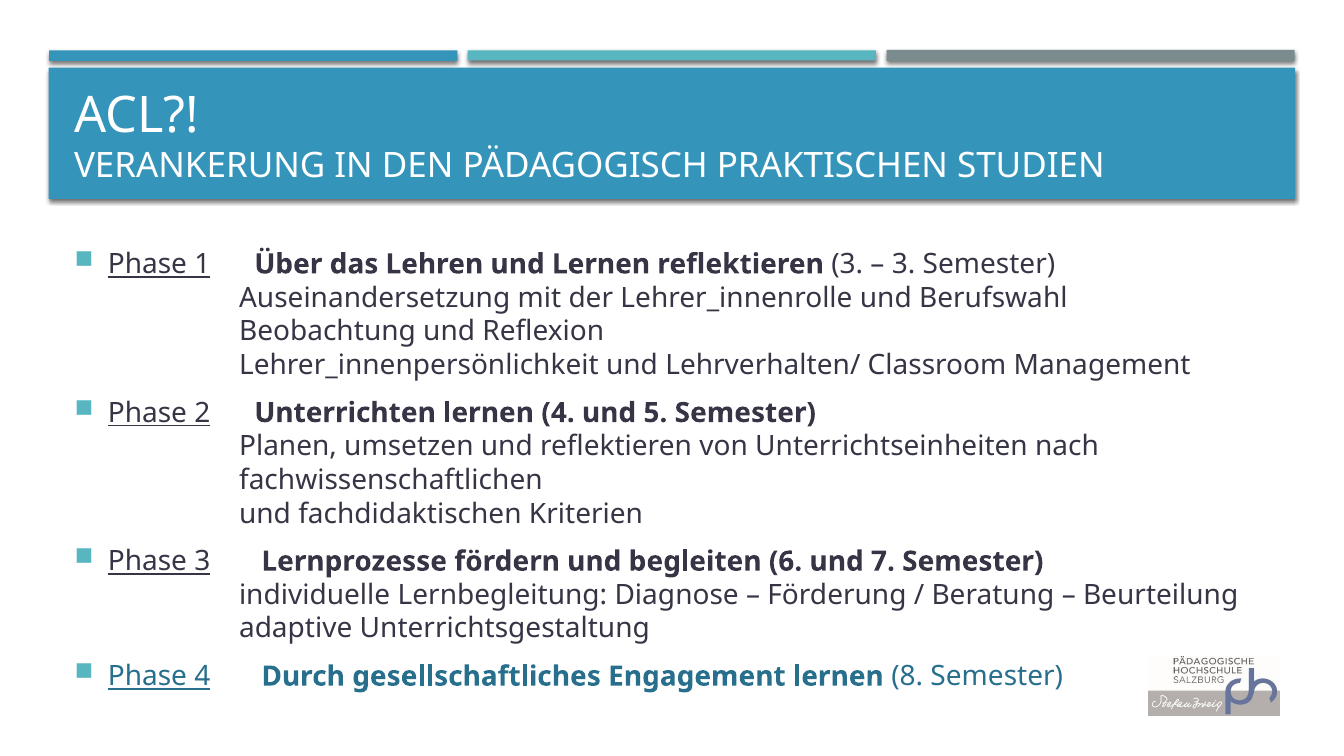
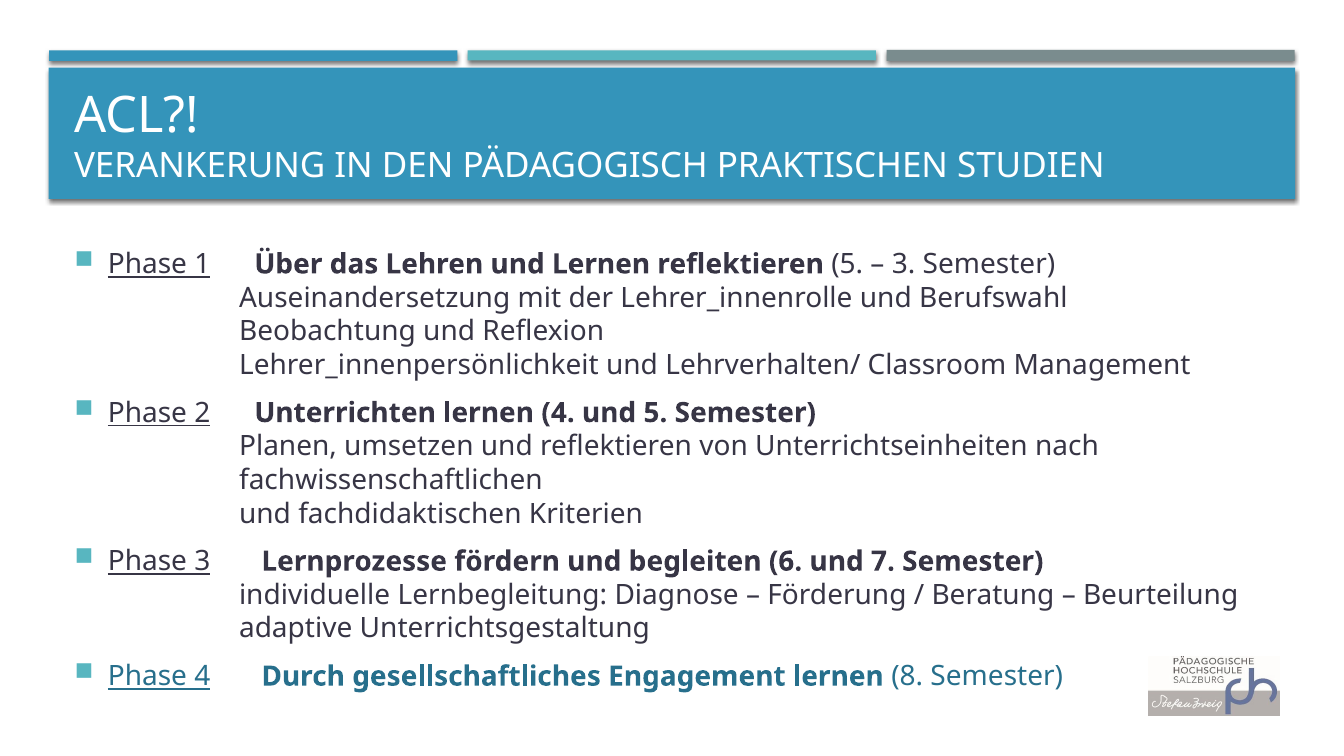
reflektieren 3: 3 -> 5
